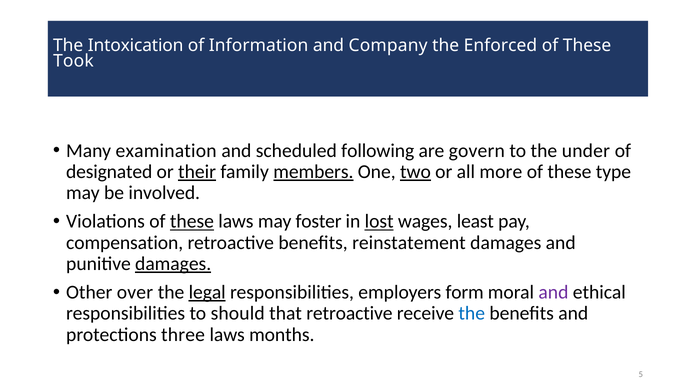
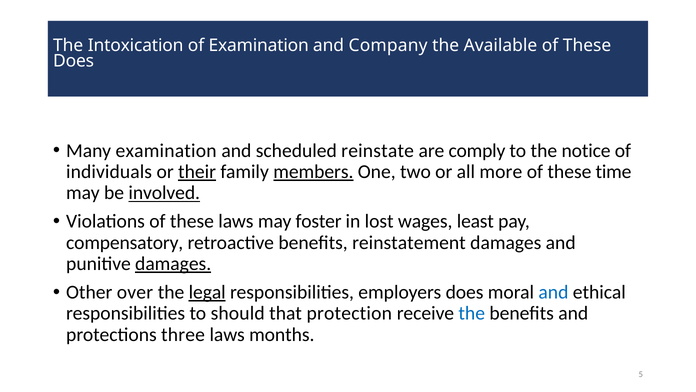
of Information: Information -> Examination
Enforced: Enforced -> Available
Took at (73, 61): Took -> Does
following: following -> reinstate
govern: govern -> comply
under: under -> notice
designated: designated -> individuals
two underline: present -> none
type: type -> time
involved underline: none -> present
these at (192, 221) underline: present -> none
lost underline: present -> none
compensation: compensation -> compensatory
employers form: form -> does
and at (553, 292) colour: purple -> blue
that retroactive: retroactive -> protection
